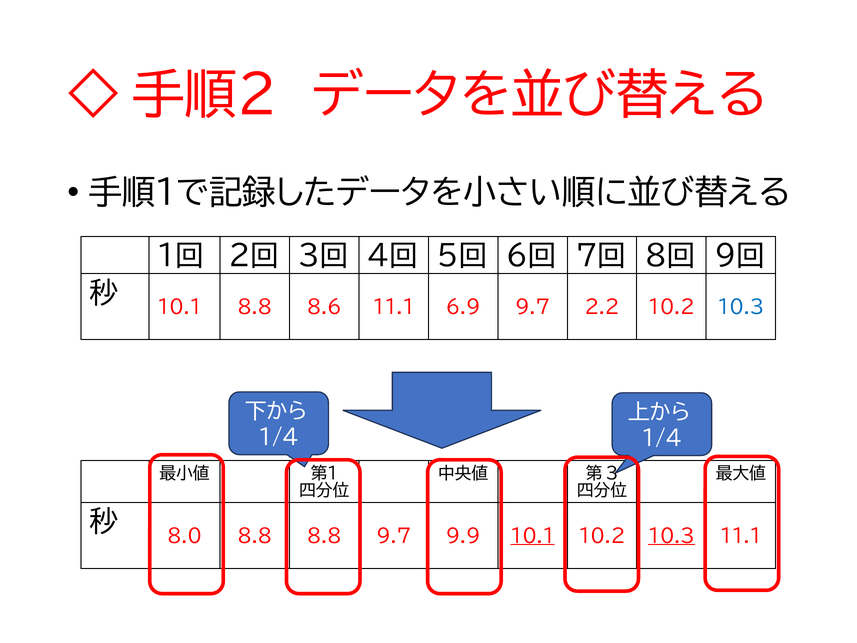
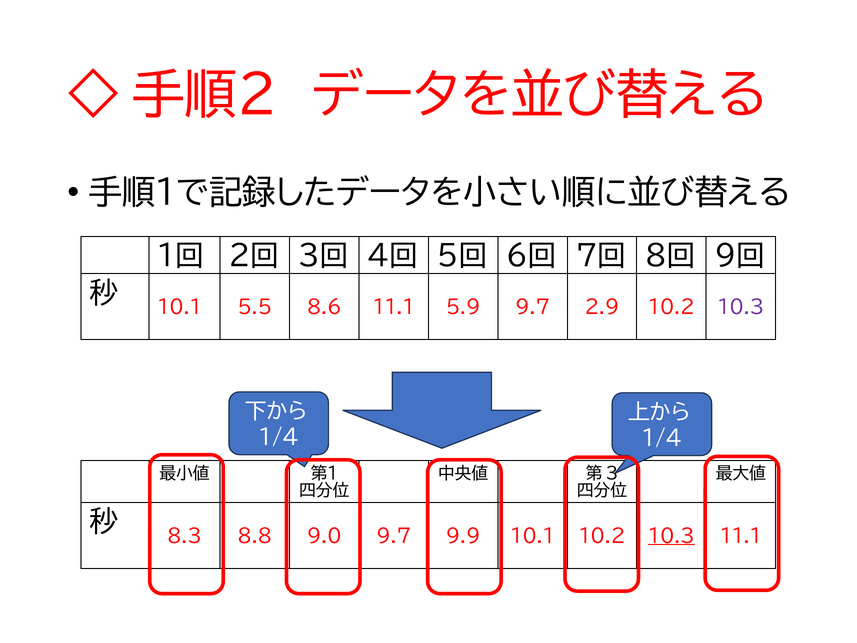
10.1 8.8: 8.8 -> 5.5
6.9: 6.9 -> 5.9
2.2: 2.2 -> 2.9
10.3 at (741, 307) colour: blue -> purple
8.0: 8.0 -> 8.3
8.8 8.8: 8.8 -> 9.0
10.1 at (533, 536) underline: present -> none
